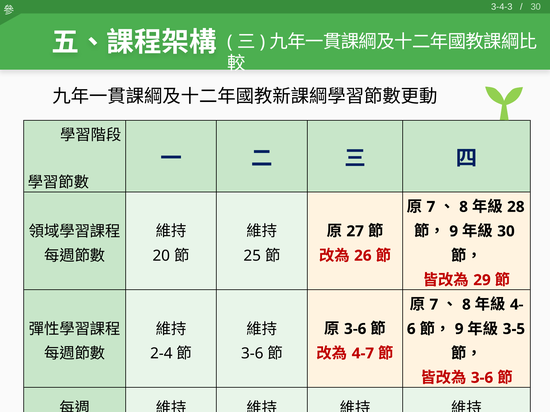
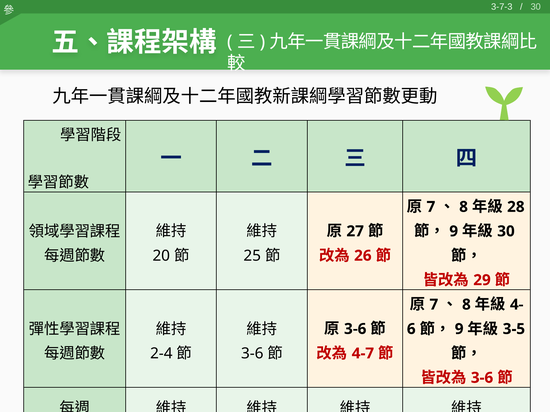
3-4-3: 3-4-3 -> 3-7-3
